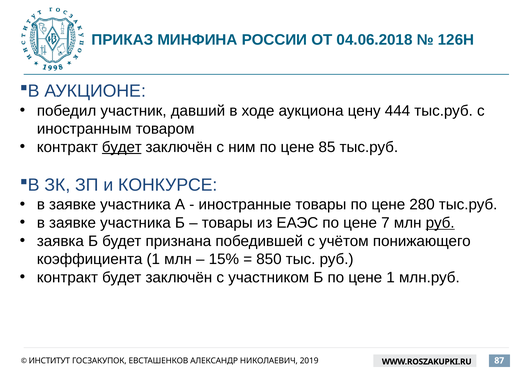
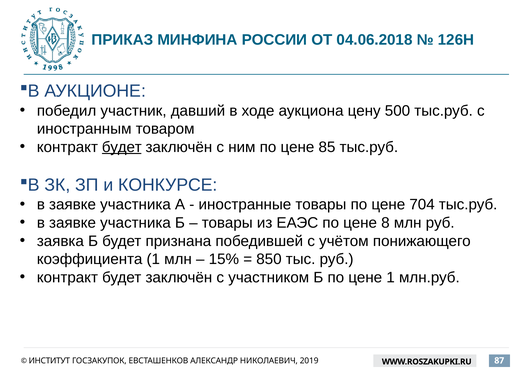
444: 444 -> 500
280: 280 -> 704
7: 7 -> 8
руб at (440, 223) underline: present -> none
